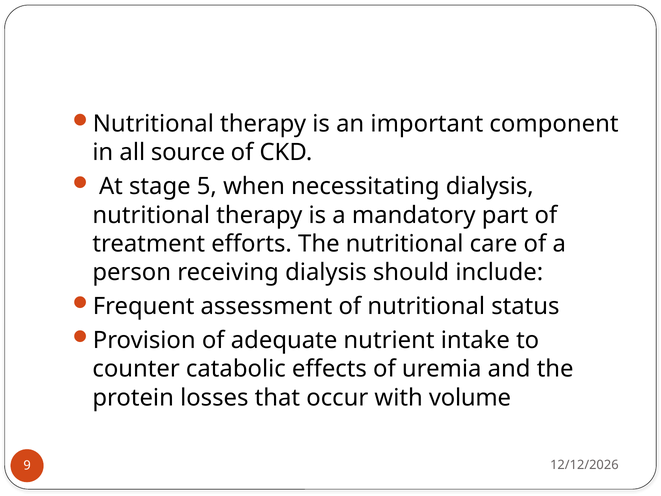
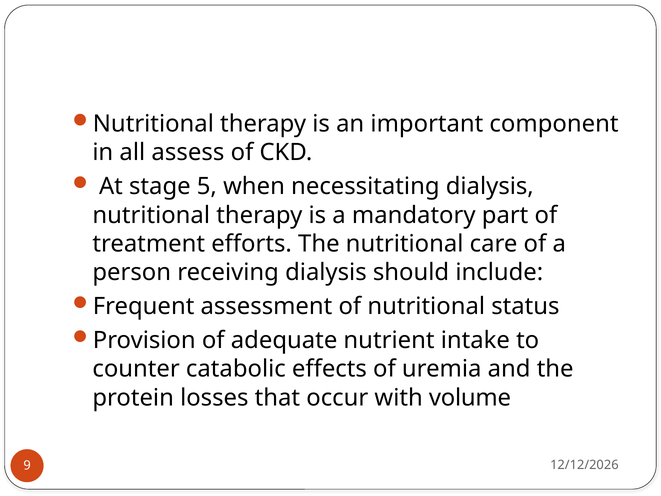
source: source -> assess
